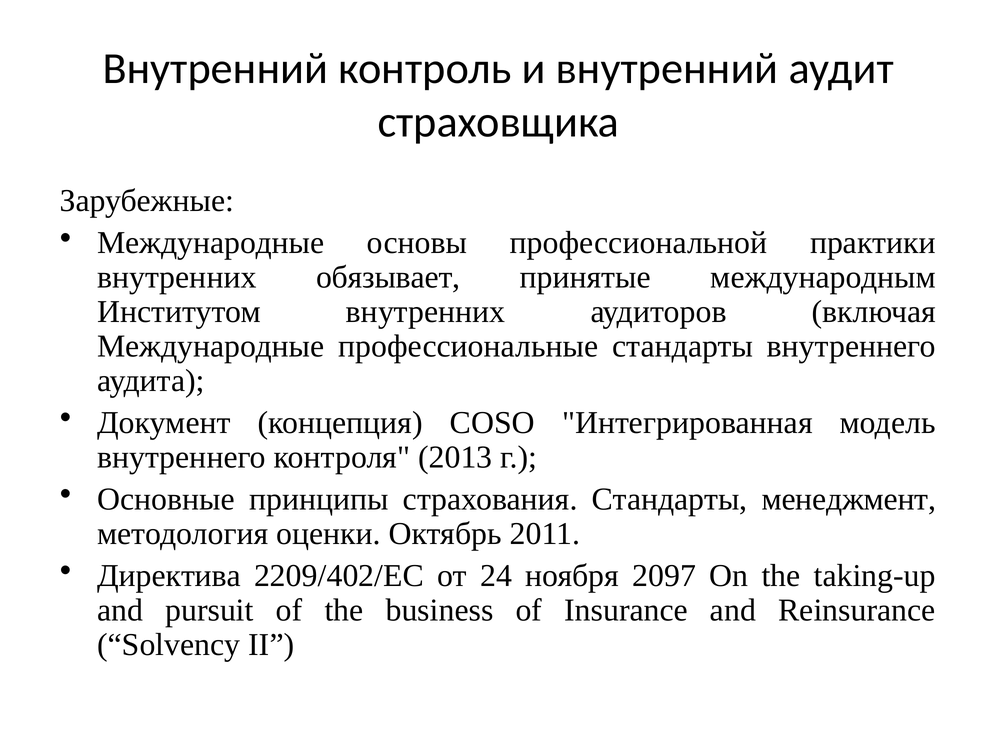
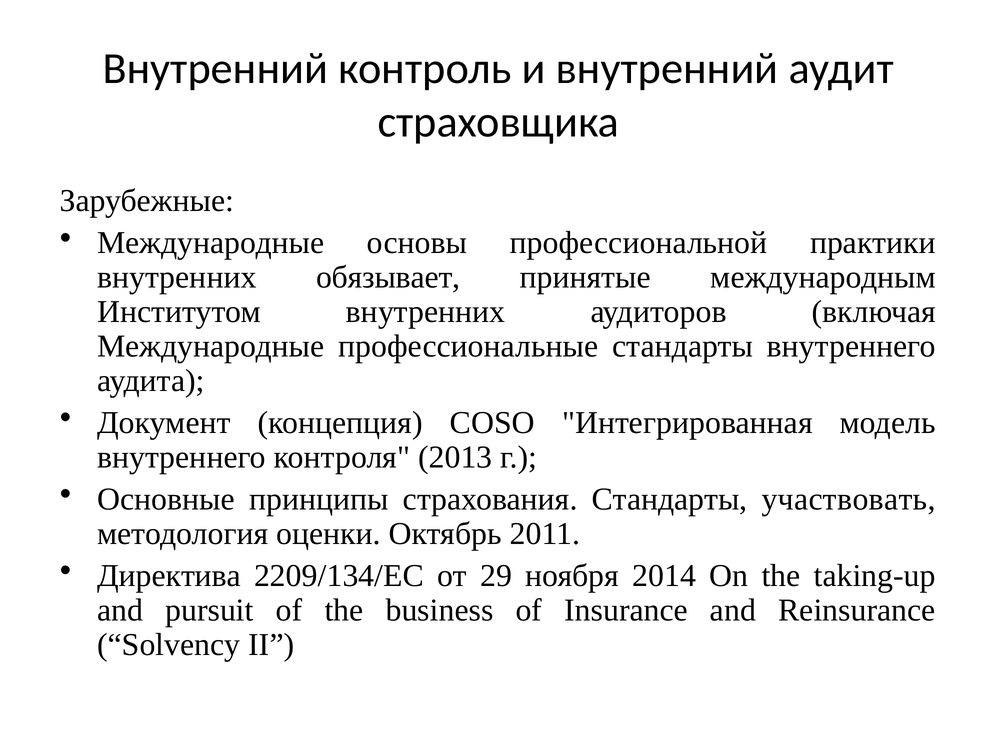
менеджмент: менеджмент -> участвовать
2209/402/ЕС: 2209/402/ЕС -> 2209/134/ЕС
24: 24 -> 29
2097: 2097 -> 2014
